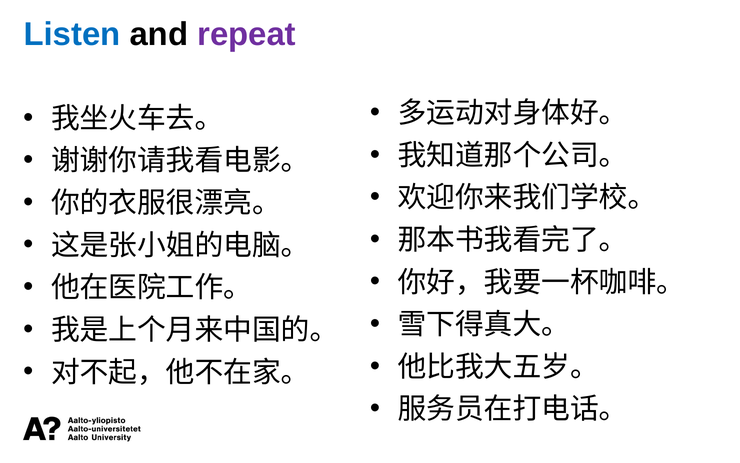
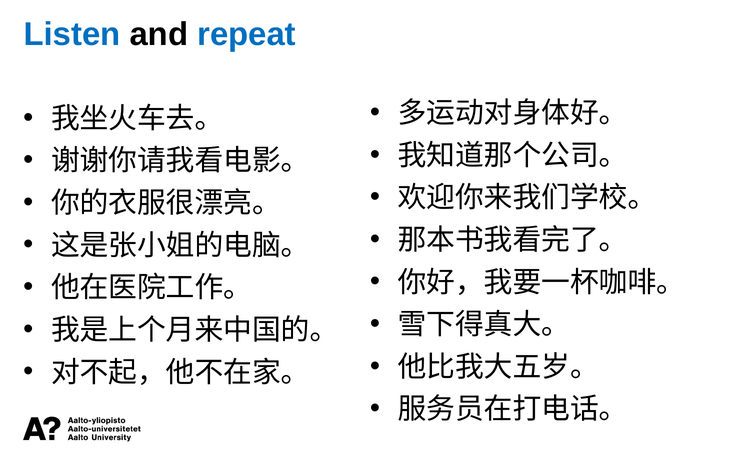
repeat colour: purple -> blue
